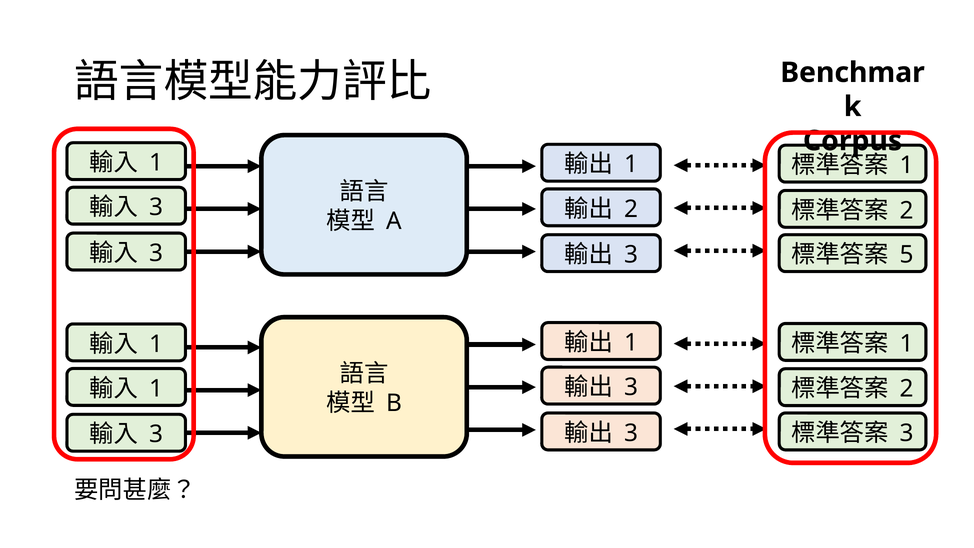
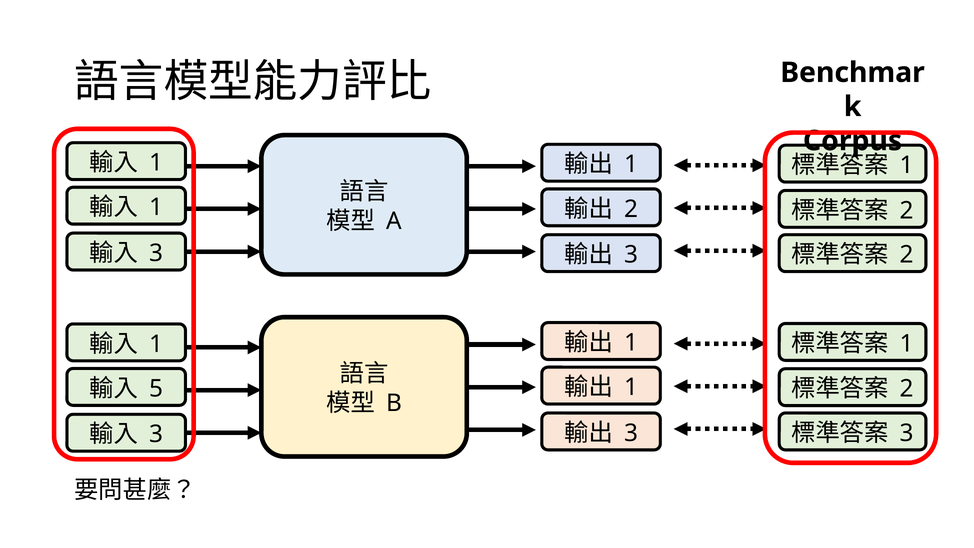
3 at (156, 207): 3 -> 1
5 at (907, 255): 5 -> 2
3 at (631, 387): 3 -> 1
1 at (156, 389): 1 -> 5
